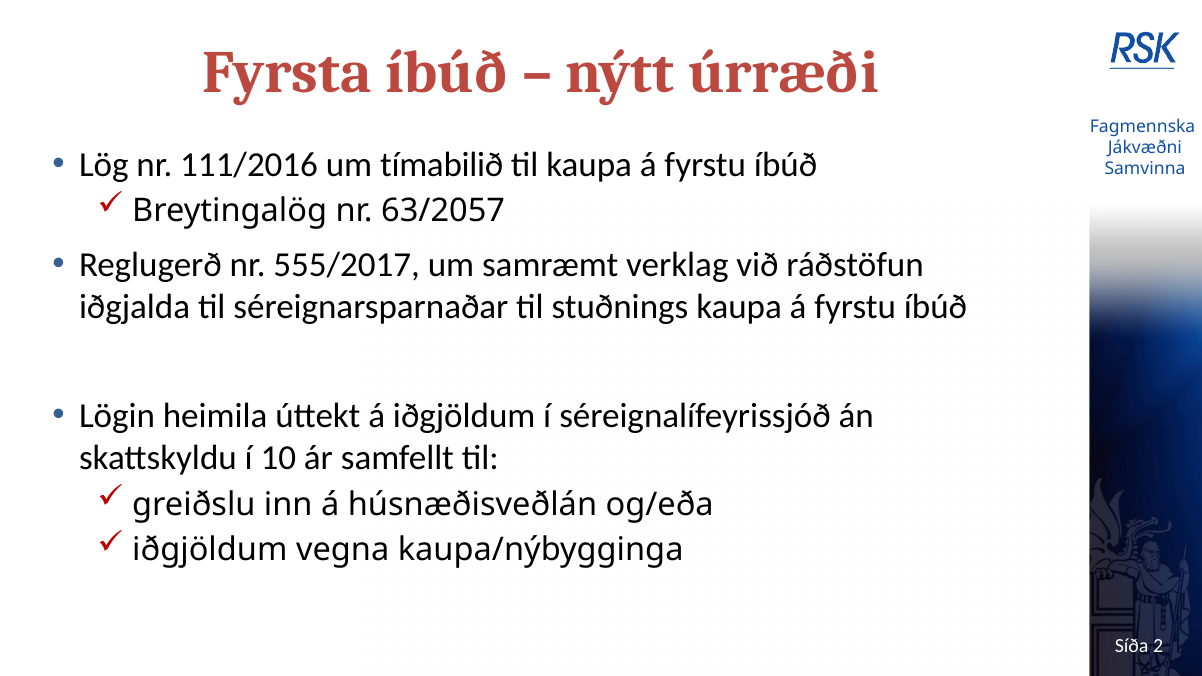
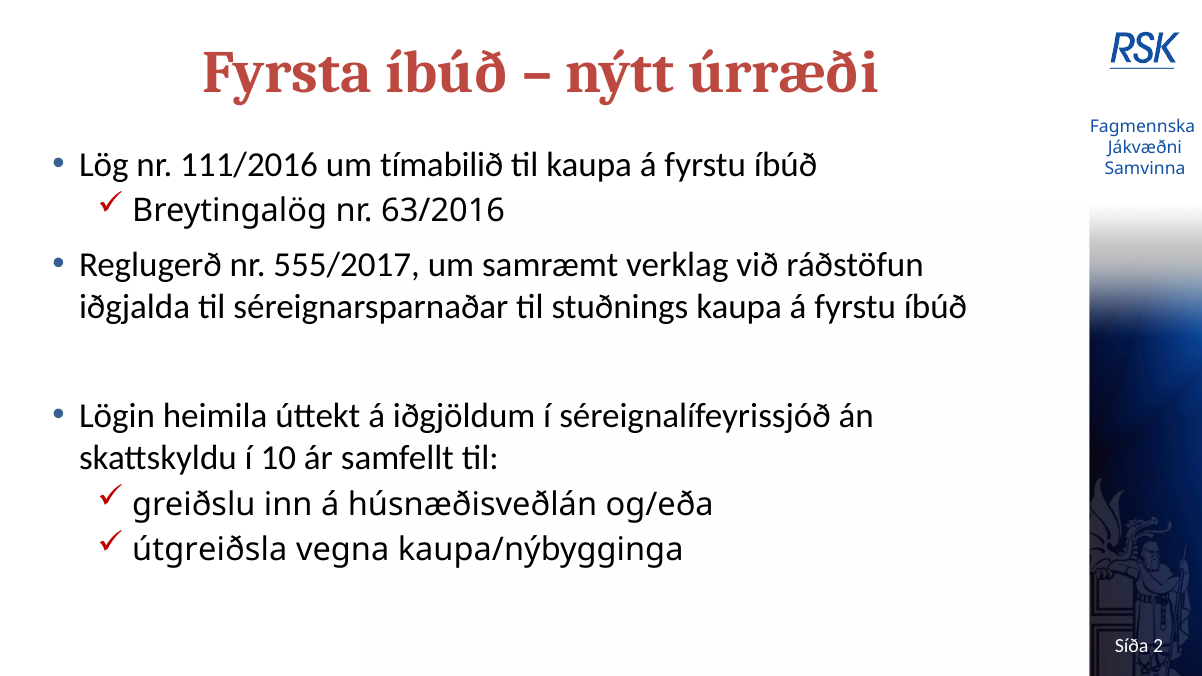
63/2057: 63/2057 -> 63/2016
iðgjöldum at (210, 550): iðgjöldum -> útgreiðsla
